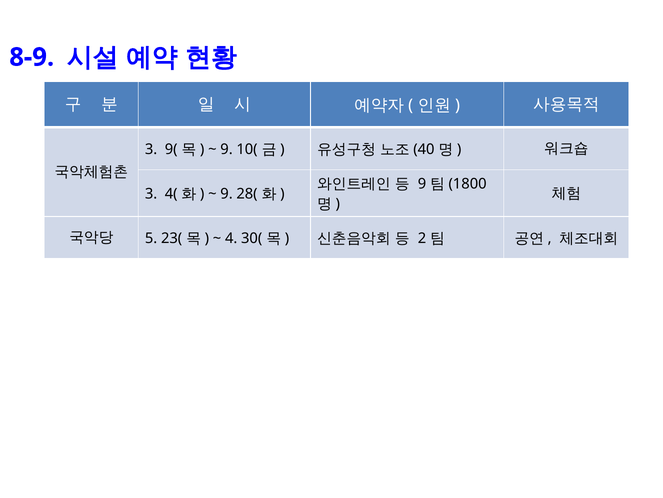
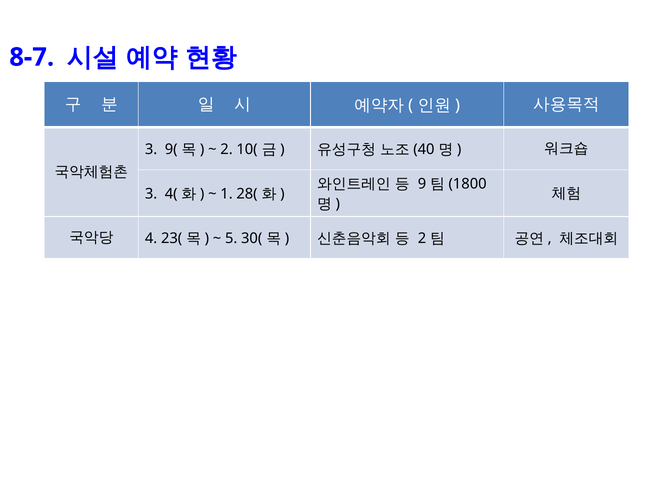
8-9: 8-9 -> 8-7
9 at (227, 149): 9 -> 2
9 at (227, 194): 9 -> 1
5: 5 -> 4
4: 4 -> 5
